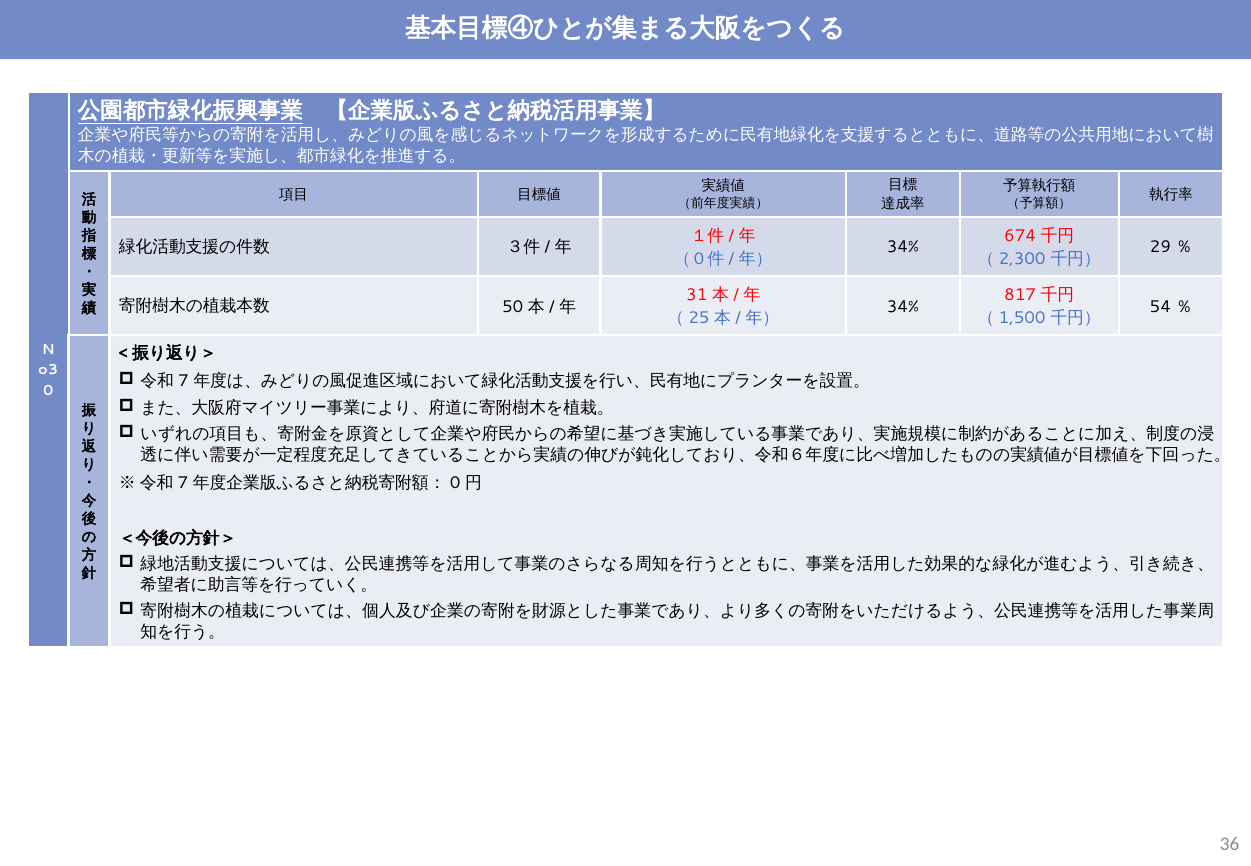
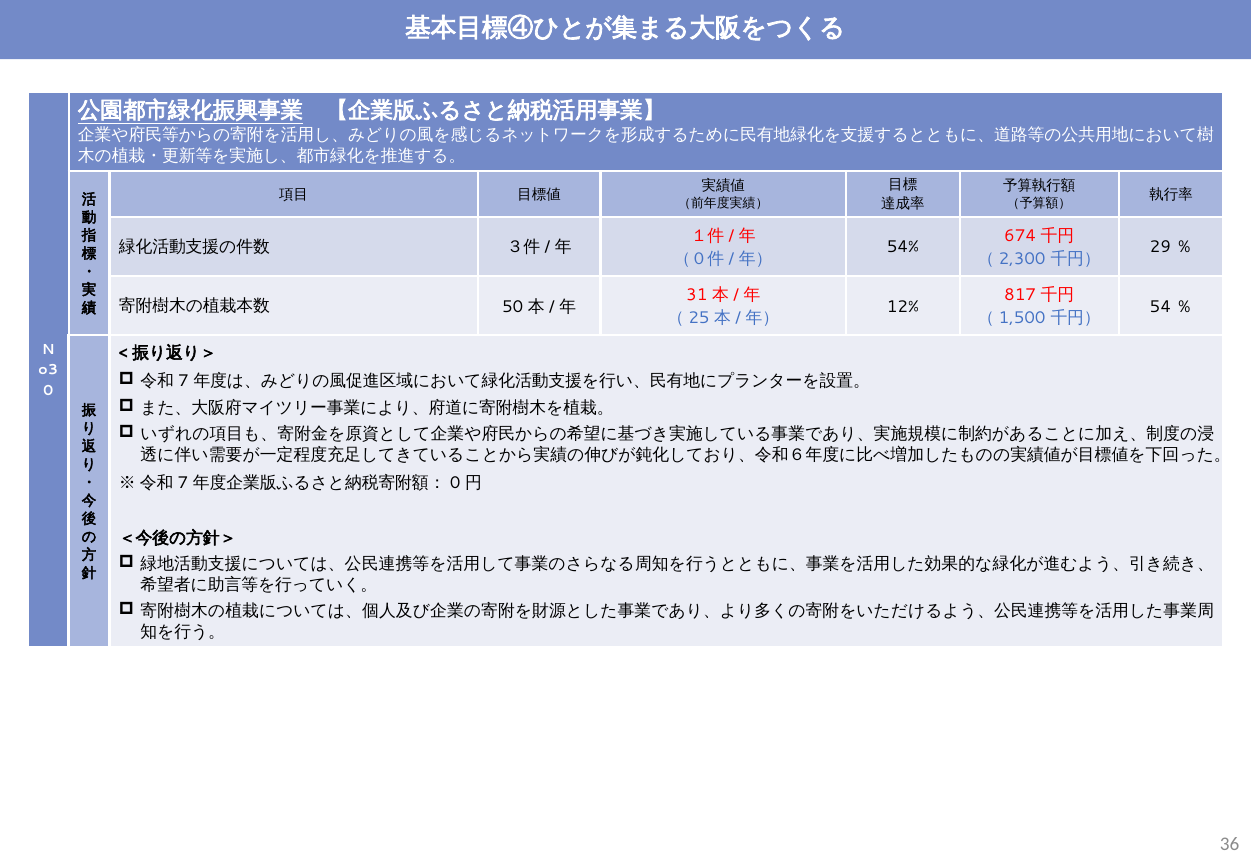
34% at (903, 247): 34% -> 54%
34% at (903, 307): 34% -> 12%
